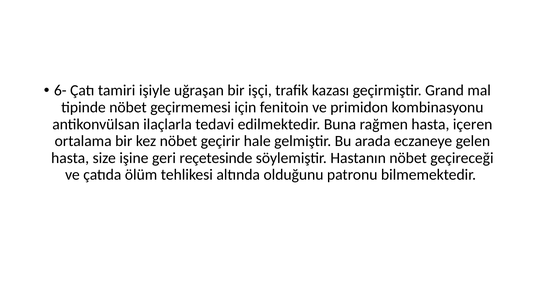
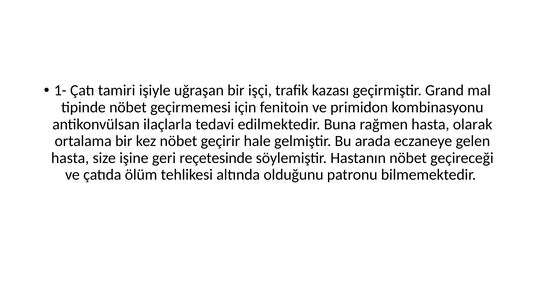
6-: 6- -> 1-
içeren: içeren -> olarak
